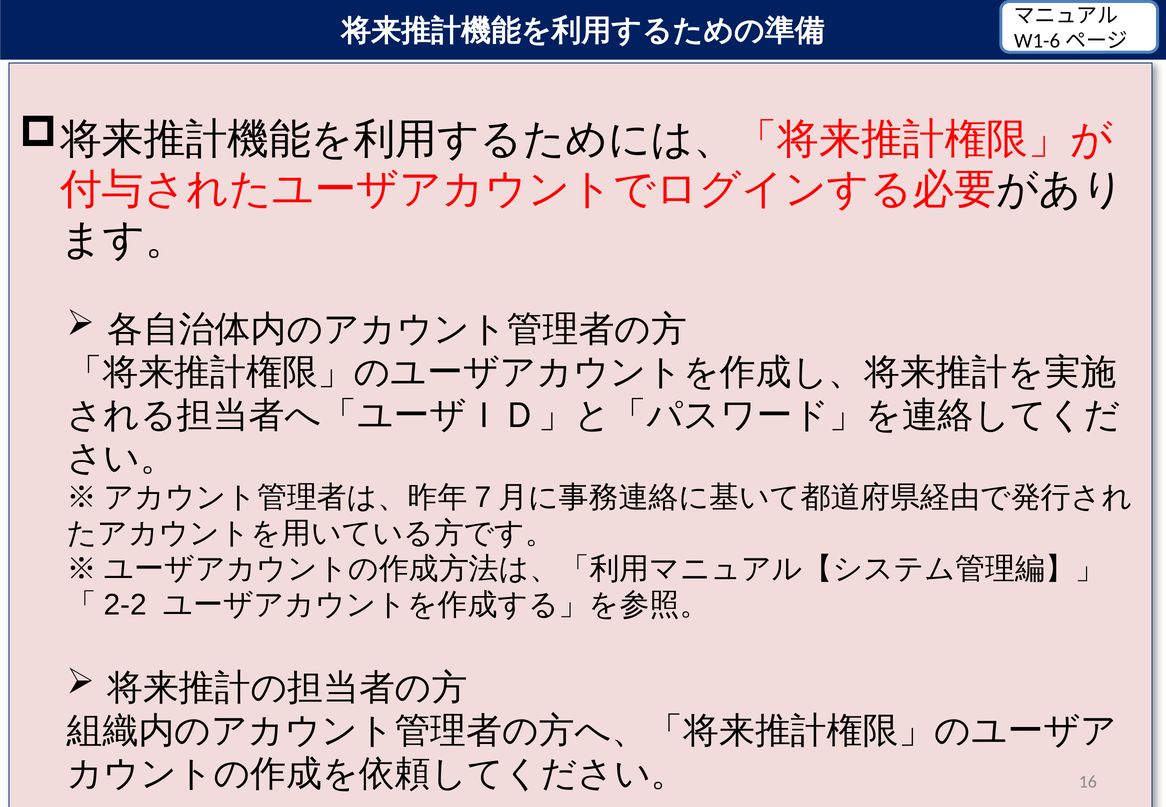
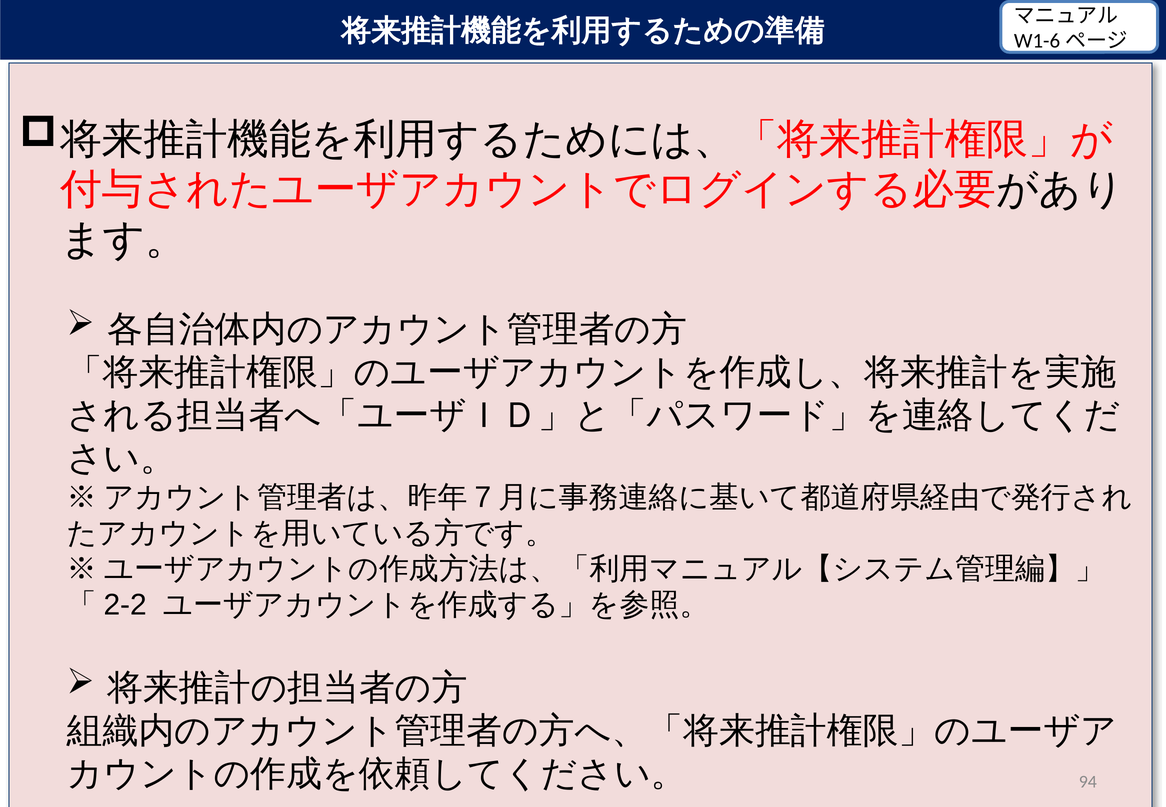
16: 16 -> 94
